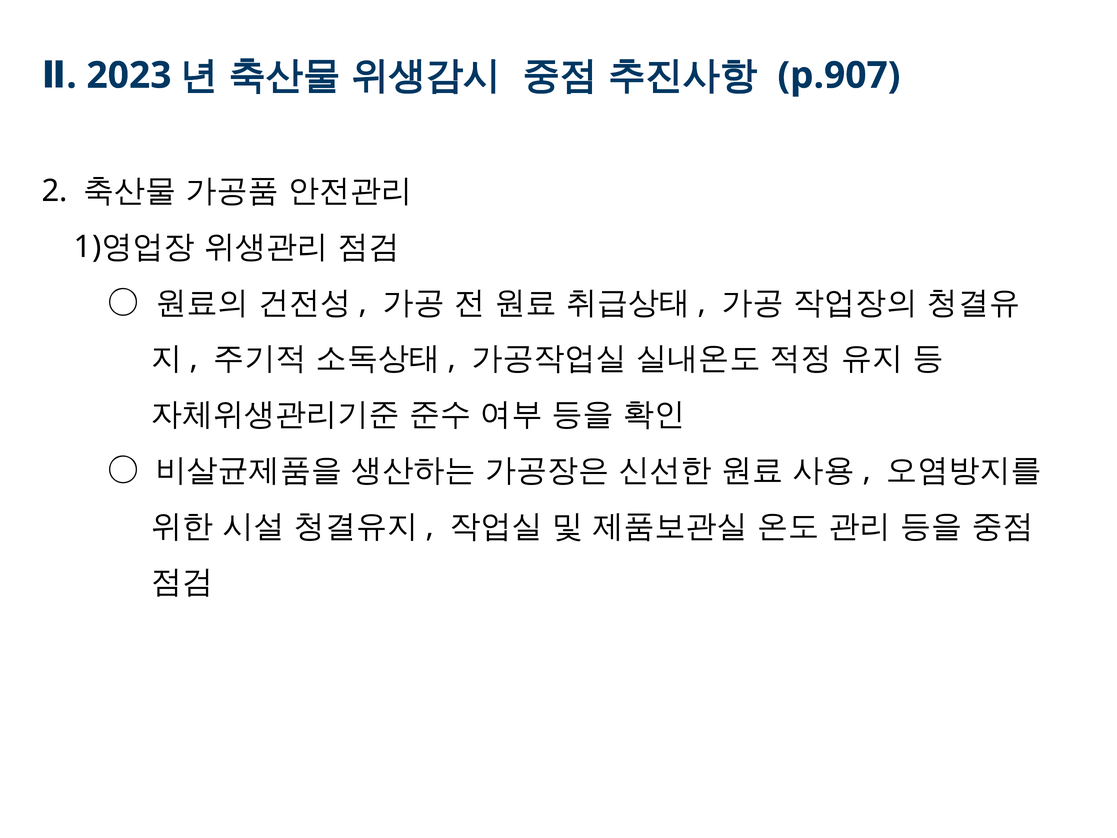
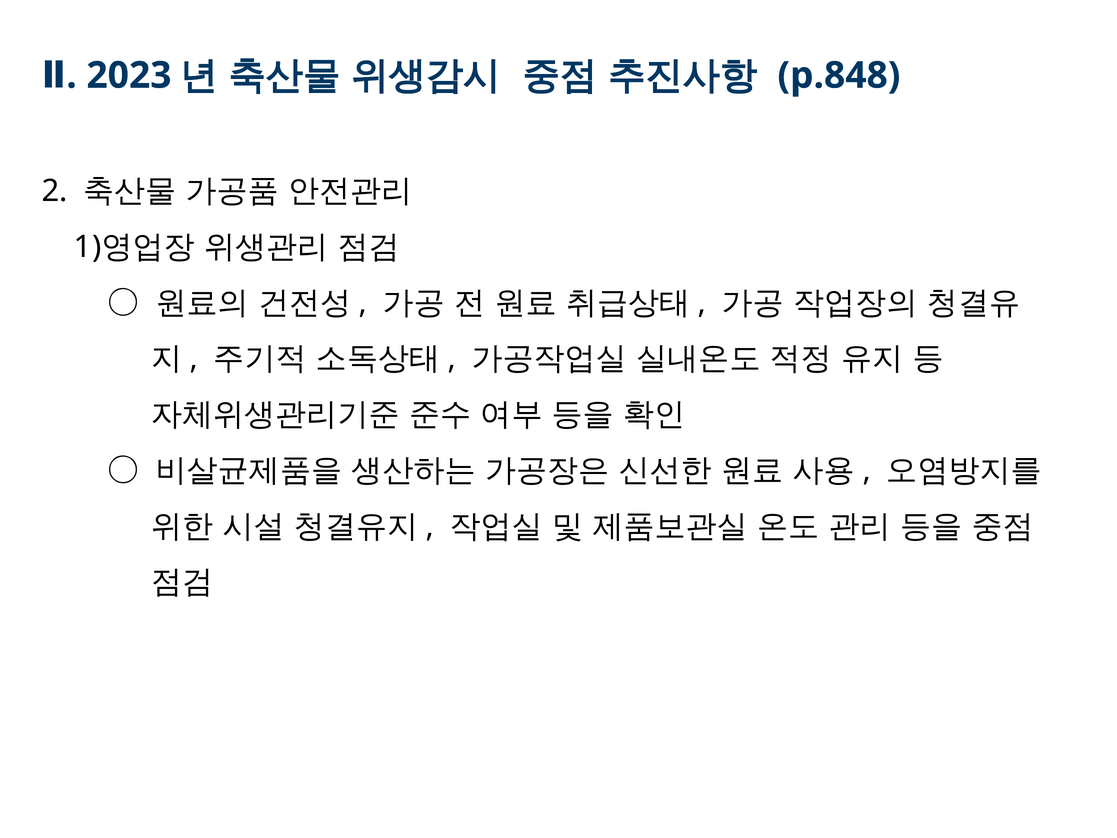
p.907: p.907 -> p.848
